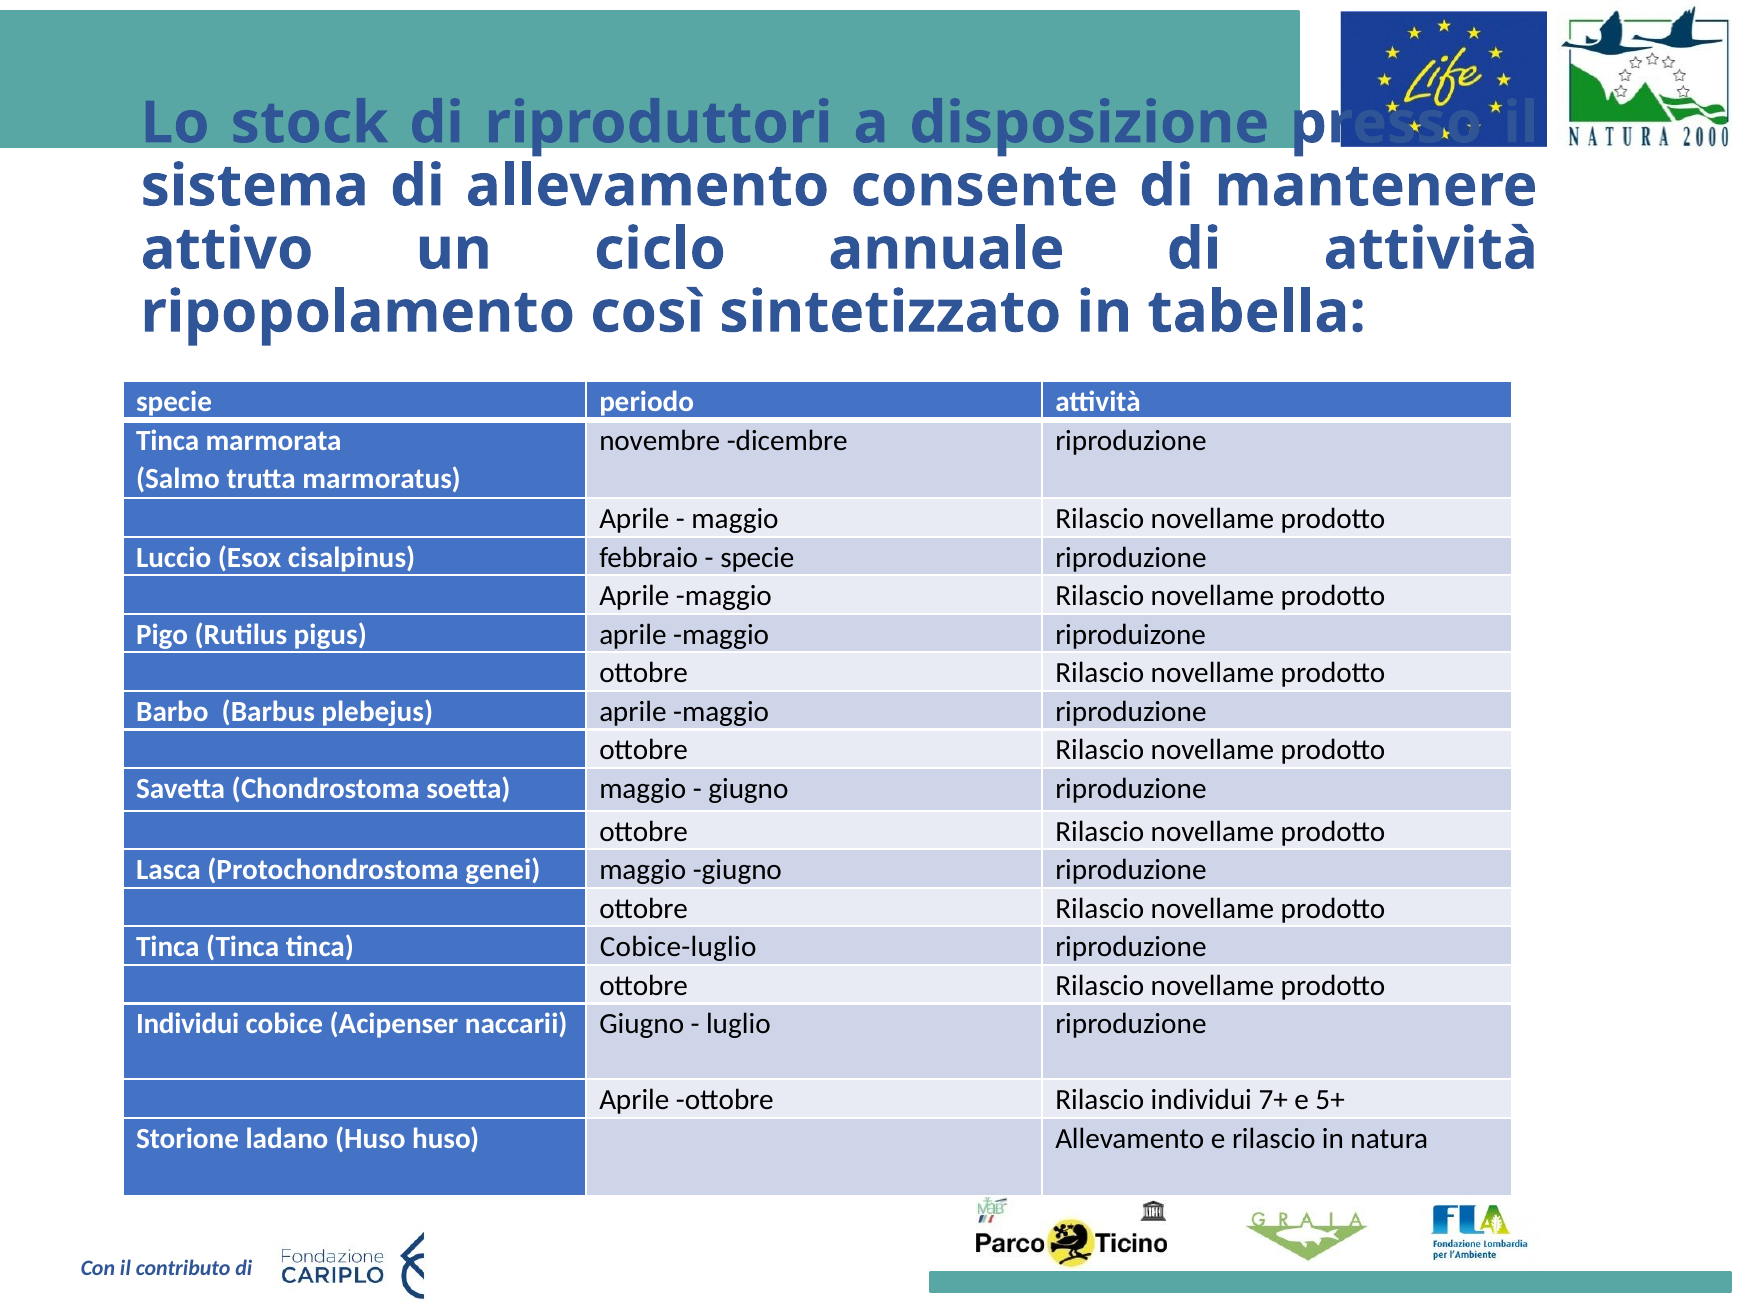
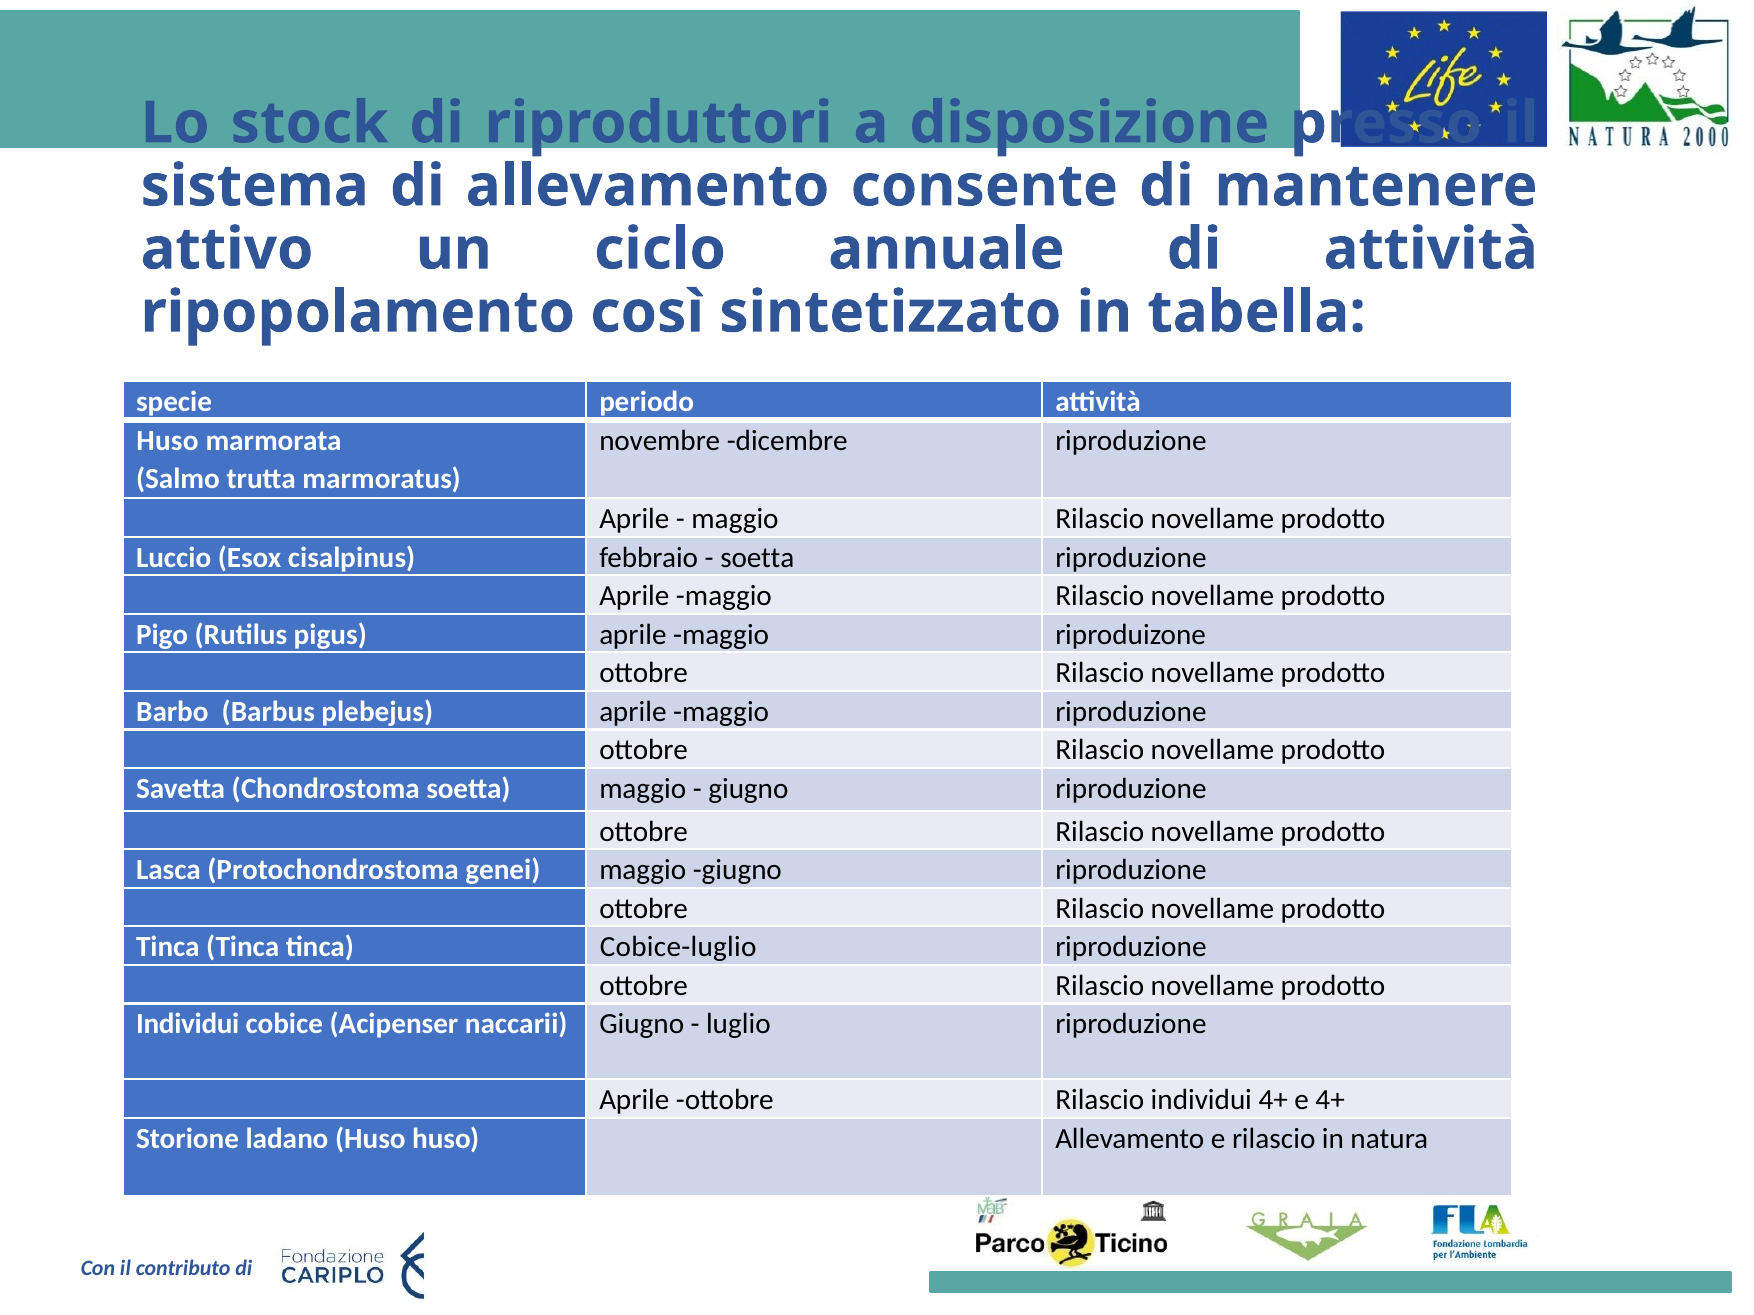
Tinca at (168, 441): Tinca -> Huso
specie at (757, 558): specie -> soetta
individui 7+: 7+ -> 4+
e 5+: 5+ -> 4+
